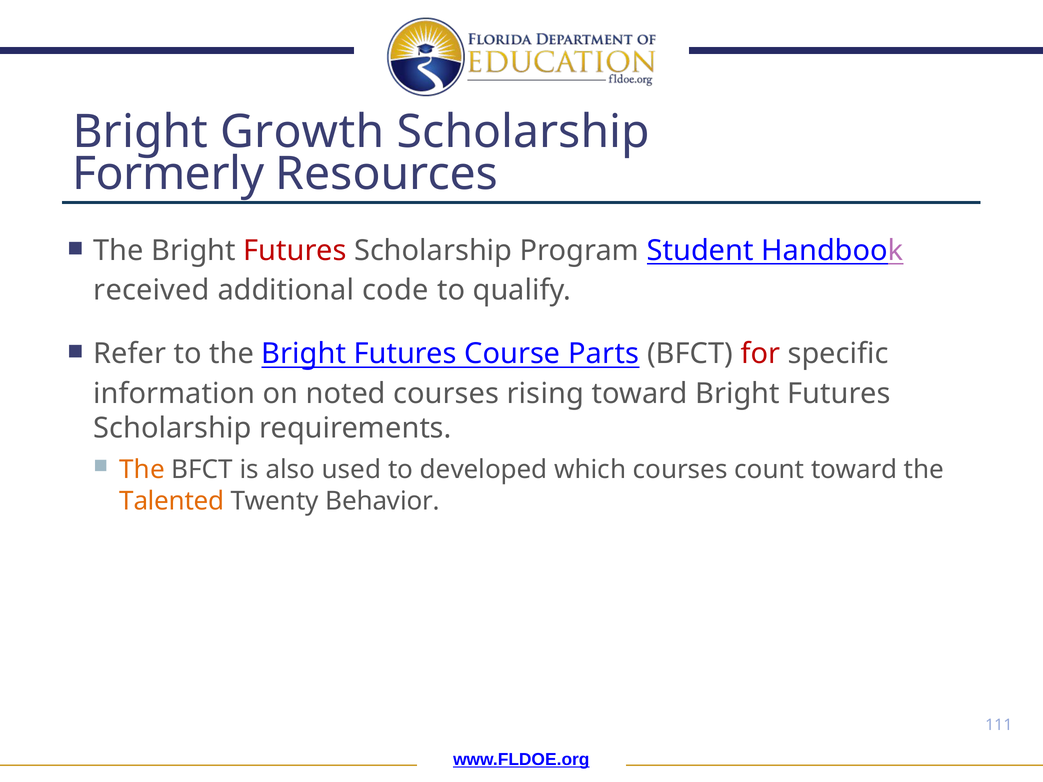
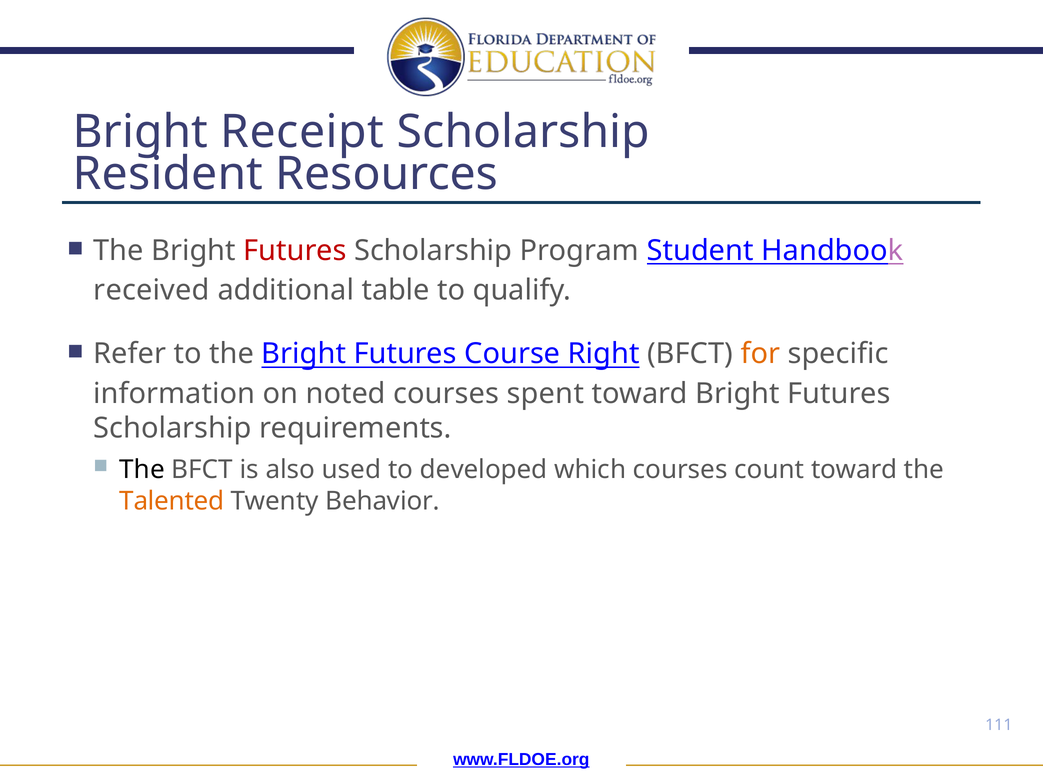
Growth: Growth -> Receipt
Formerly: Formerly -> Resident
code: code -> table
Parts: Parts -> Right
for colour: red -> orange
rising: rising -> spent
The at (142, 470) colour: orange -> black
